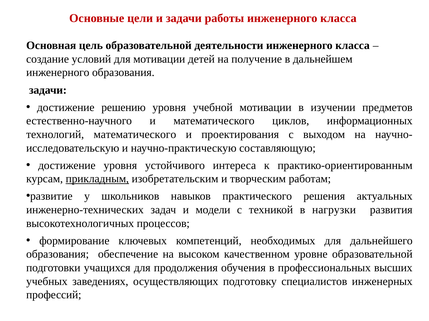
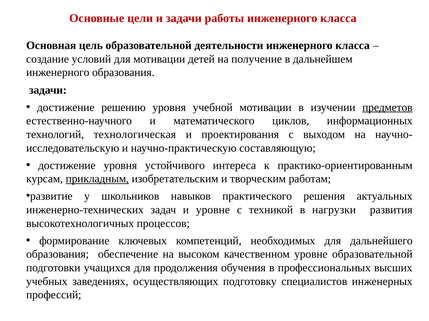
предметов underline: none -> present
технологий математического: математического -> технологическая
и модели: модели -> уровне
